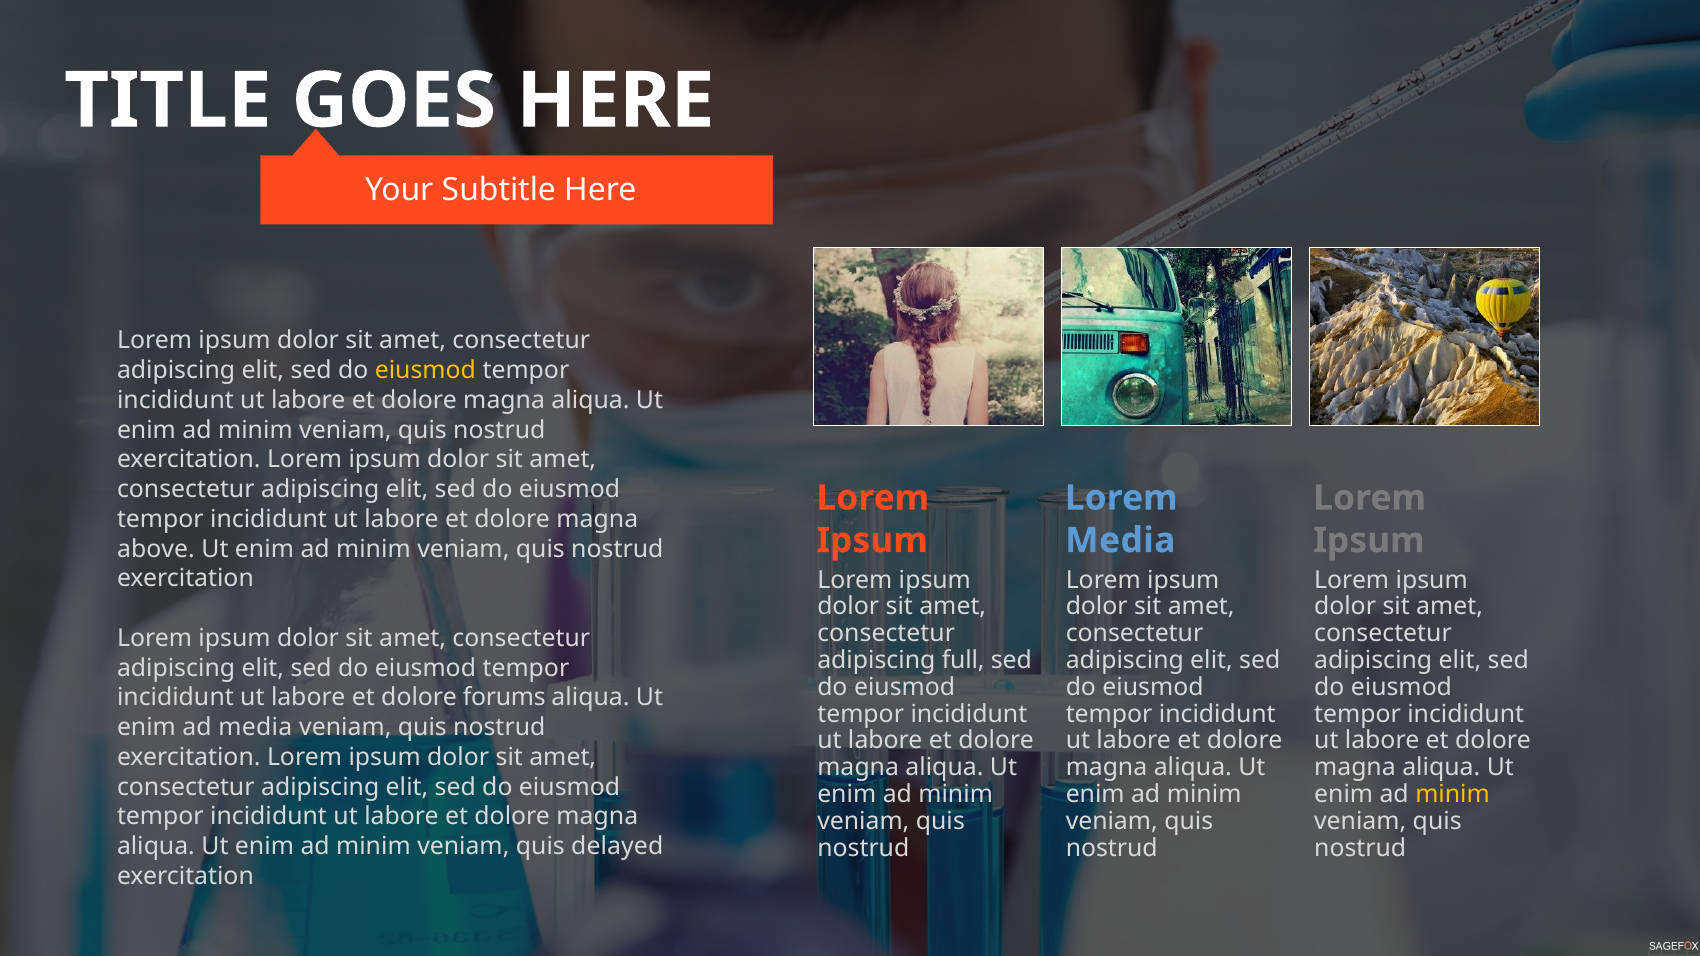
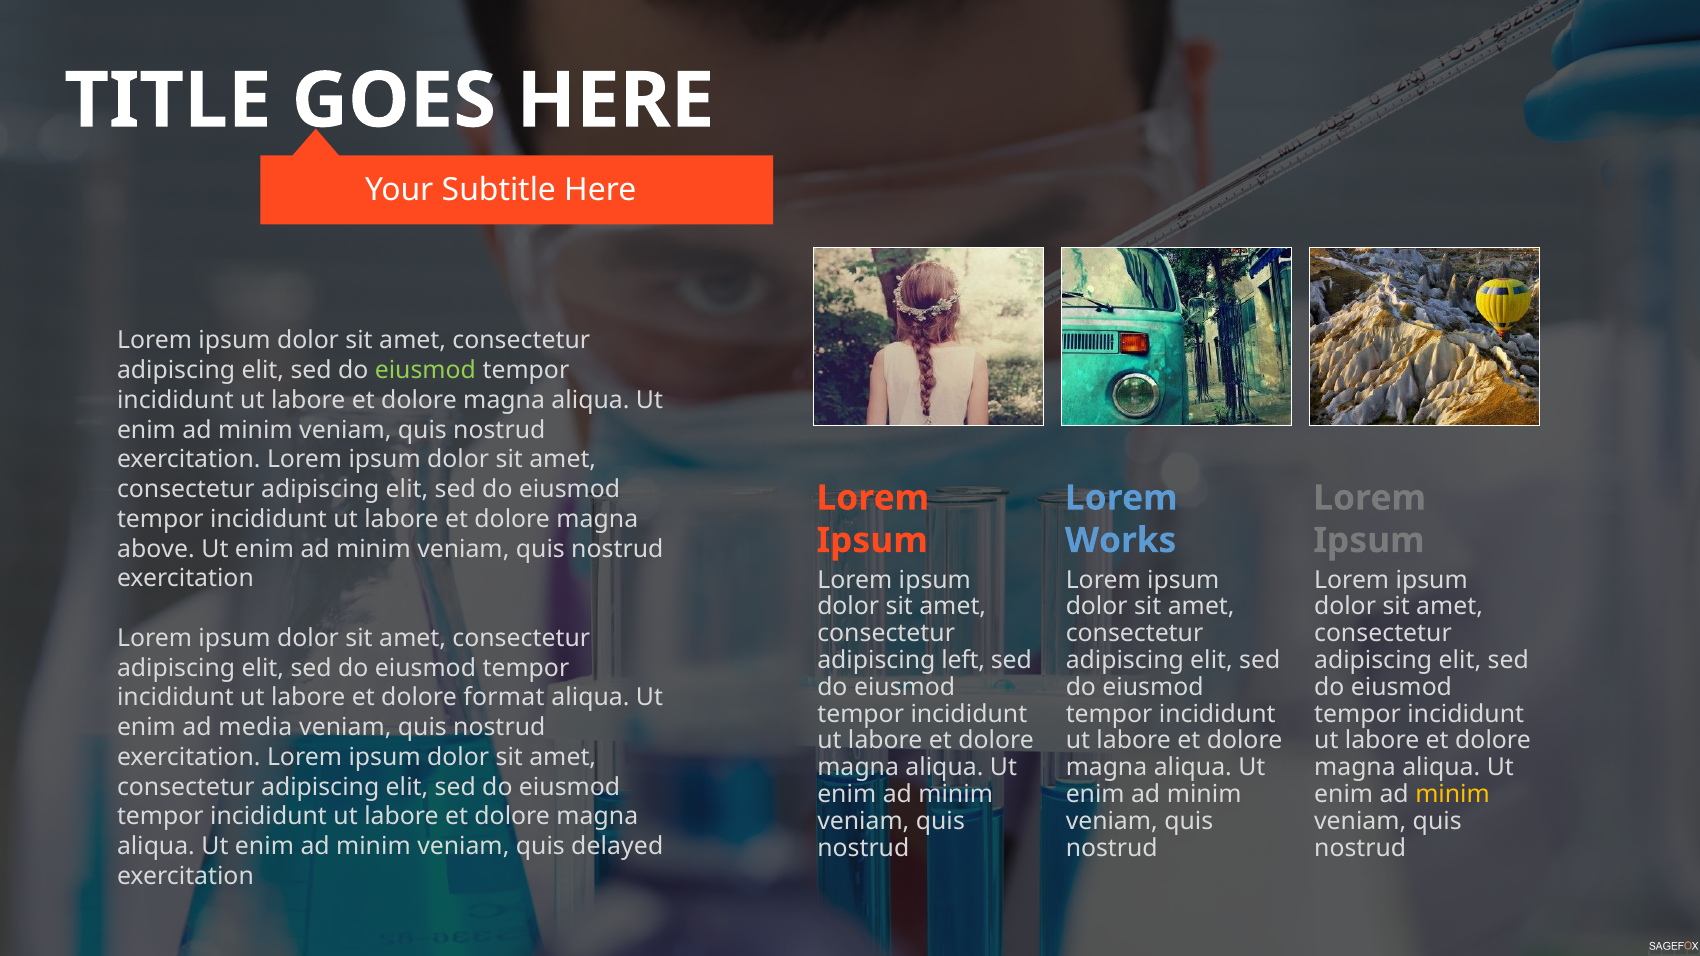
eiusmod at (425, 370) colour: yellow -> light green
Media at (1120, 541): Media -> Works
full: full -> left
forums: forums -> format
